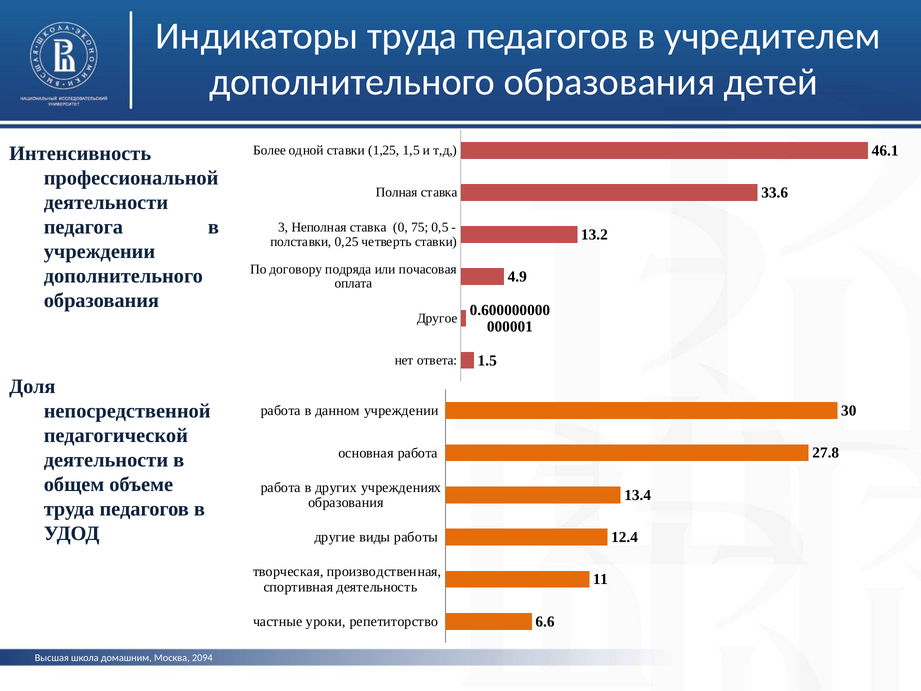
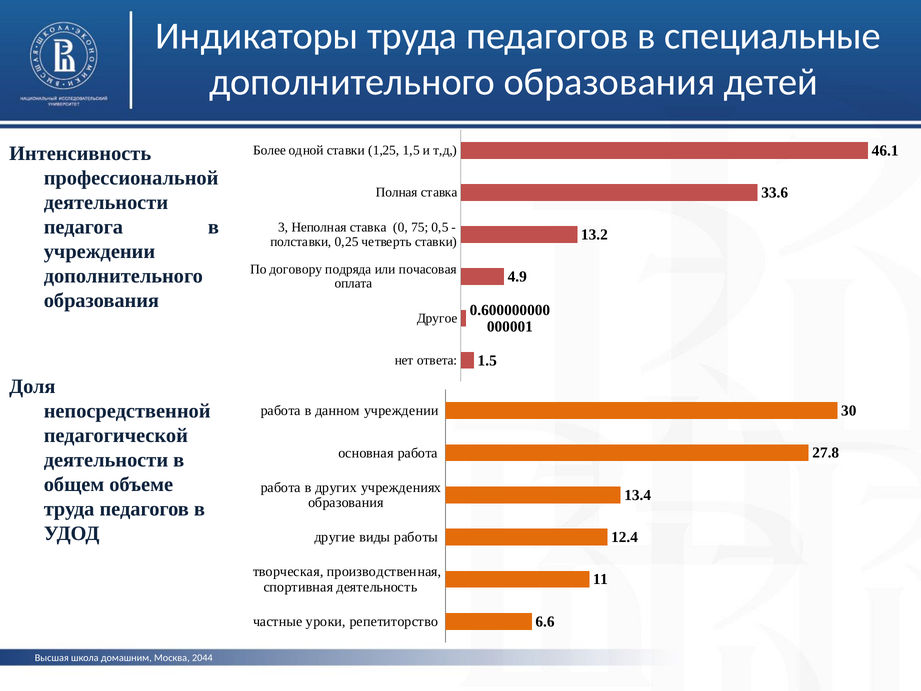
учредителем: учредителем -> специальные
2094: 2094 -> 2044
